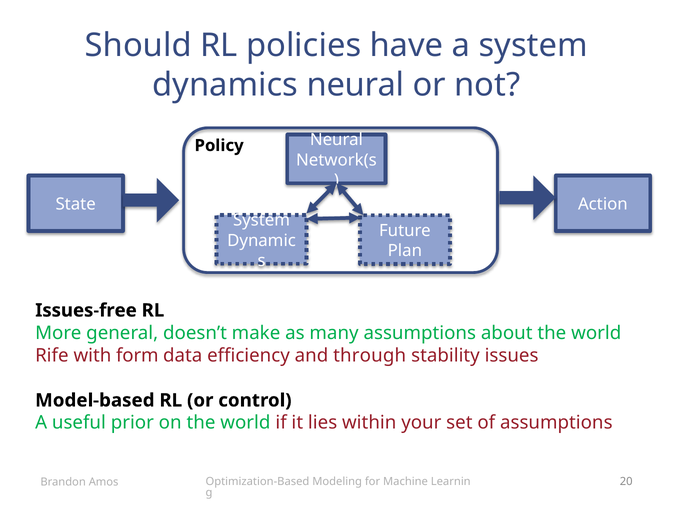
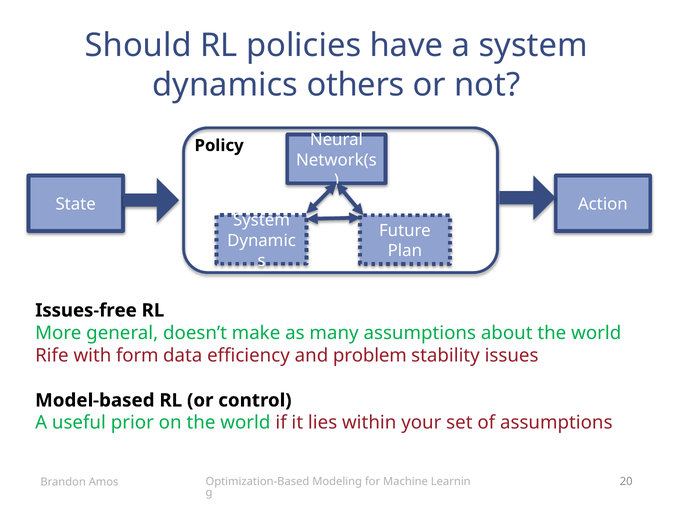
dynamics neural: neural -> others
through: through -> problem
